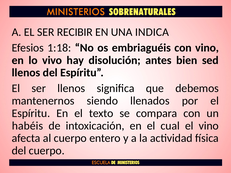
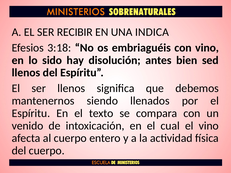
1:18: 1:18 -> 3:18
vivo: vivo -> sido
habéis: habéis -> venido
